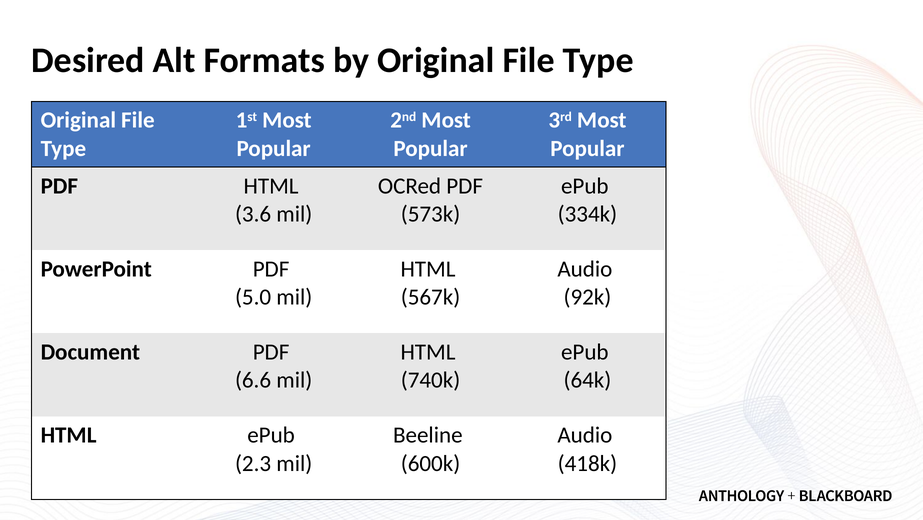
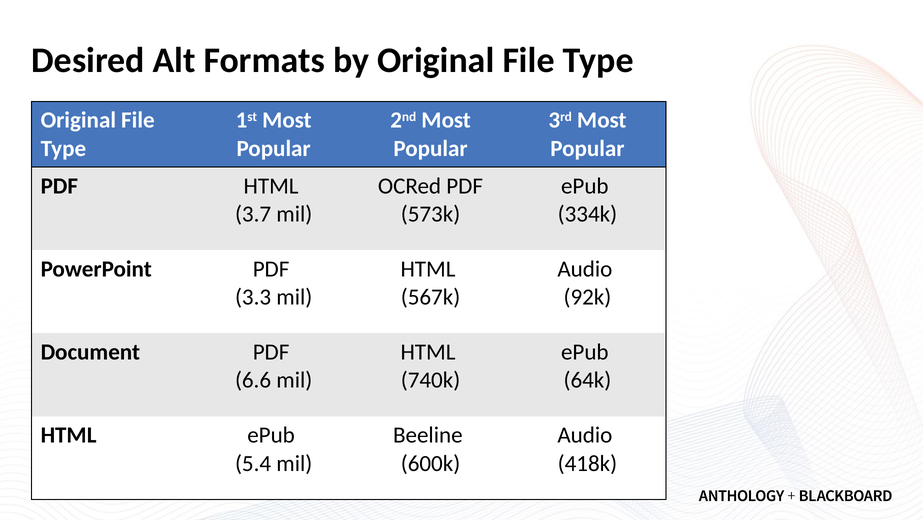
3.6: 3.6 -> 3.7
5.0: 5.0 -> 3.3
2.3: 2.3 -> 5.4
